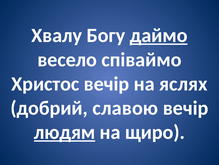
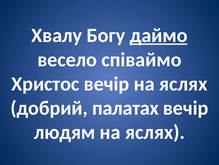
славою: славою -> палатах
людям underline: present -> none
щиро at (155, 132): щиро -> яслях
